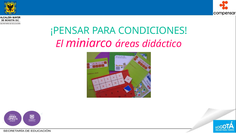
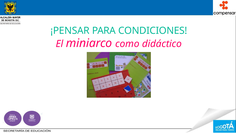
áreas: áreas -> como
